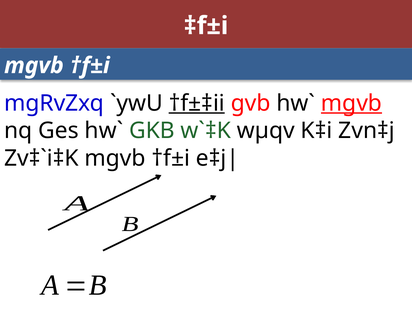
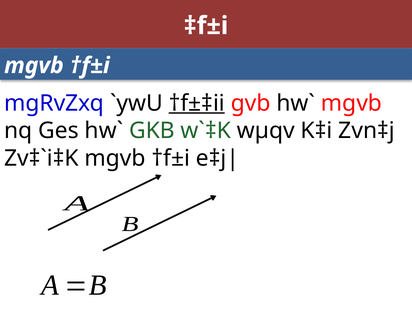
mgvb at (352, 103) underline: present -> none
